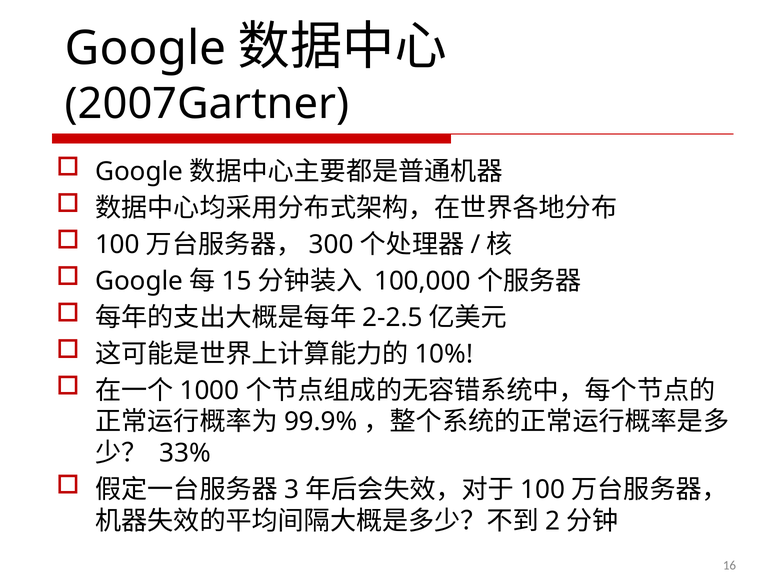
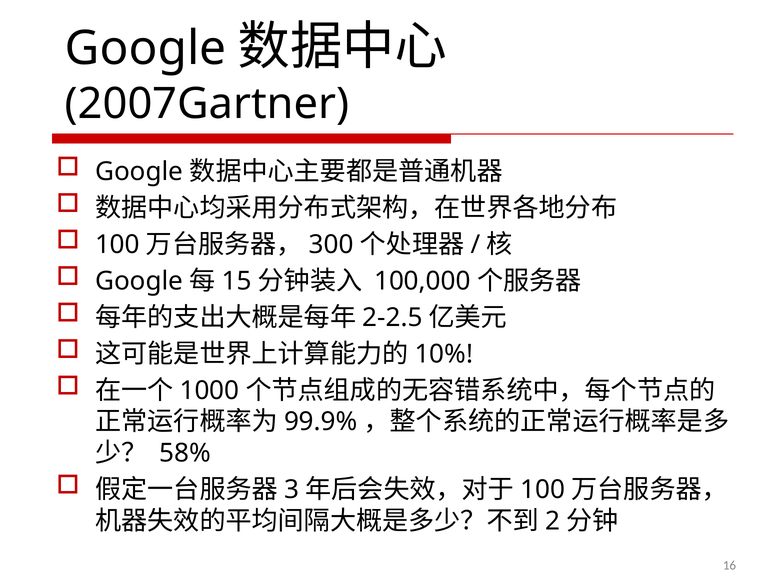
33%: 33% -> 58%
